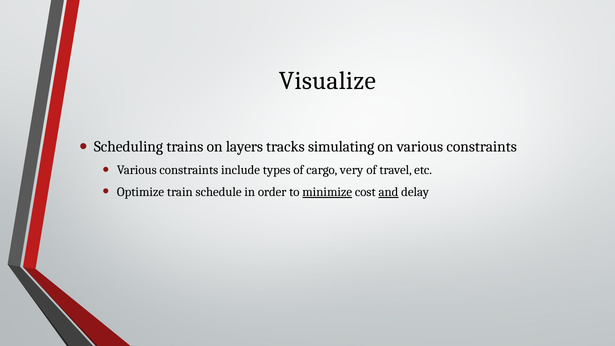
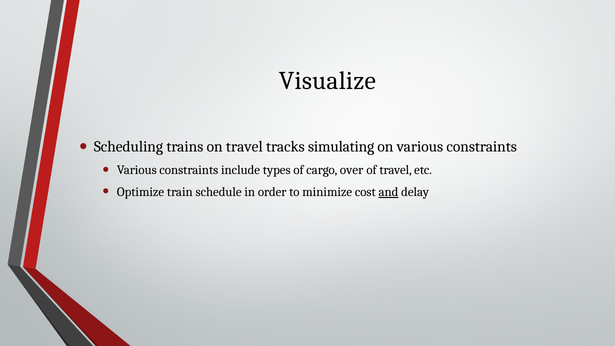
on layers: layers -> travel
very: very -> over
minimize underline: present -> none
